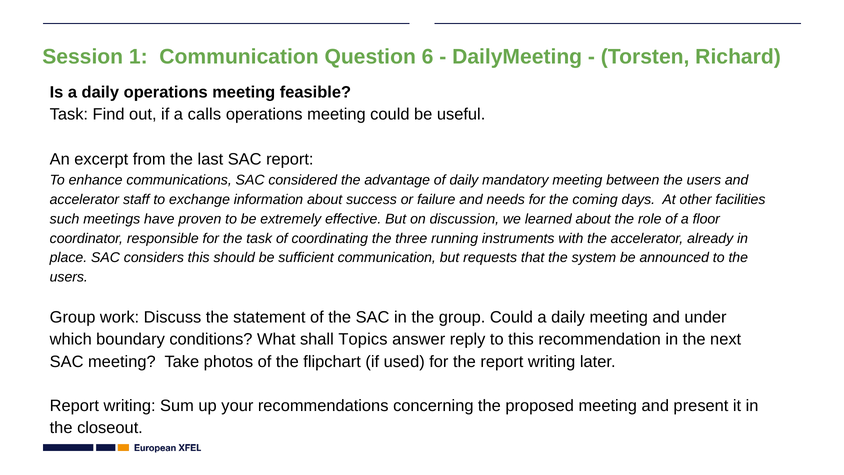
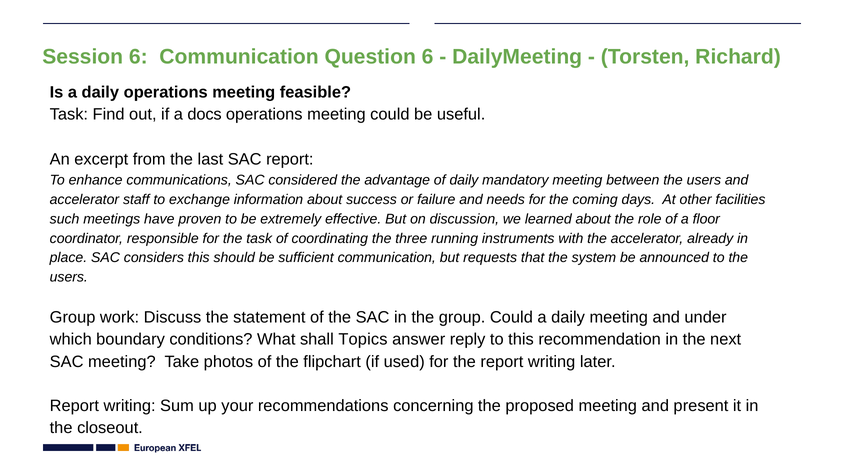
Session 1: 1 -> 6
calls: calls -> docs
